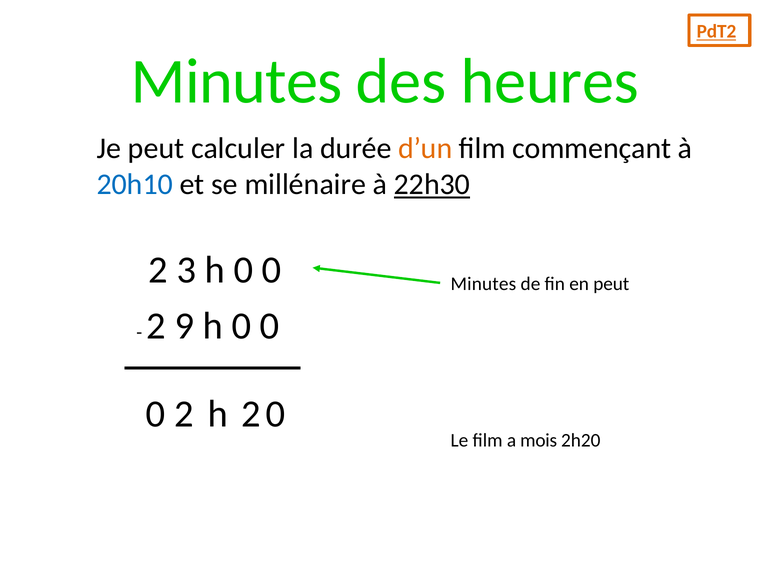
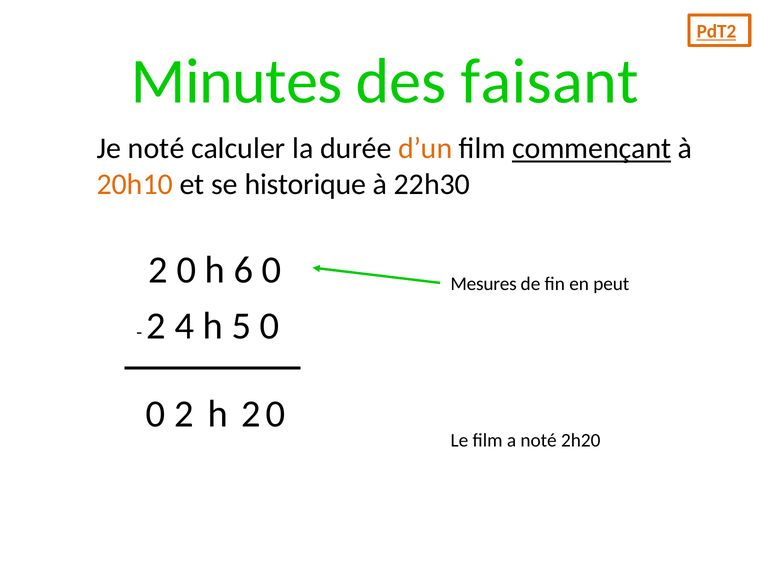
heures: heures -> faisant
Je peut: peut -> noté
commençant underline: none -> present
20h10 colour: blue -> orange
millénaire: millénaire -> historique
22h30 underline: present -> none
3 at (186, 270): 3 -> 0
0 at (244, 270): 0 -> 6
Minutes at (483, 284): Minutes -> Mesures
9: 9 -> 4
0 at (242, 326): 0 -> 5
a mois: mois -> noté
